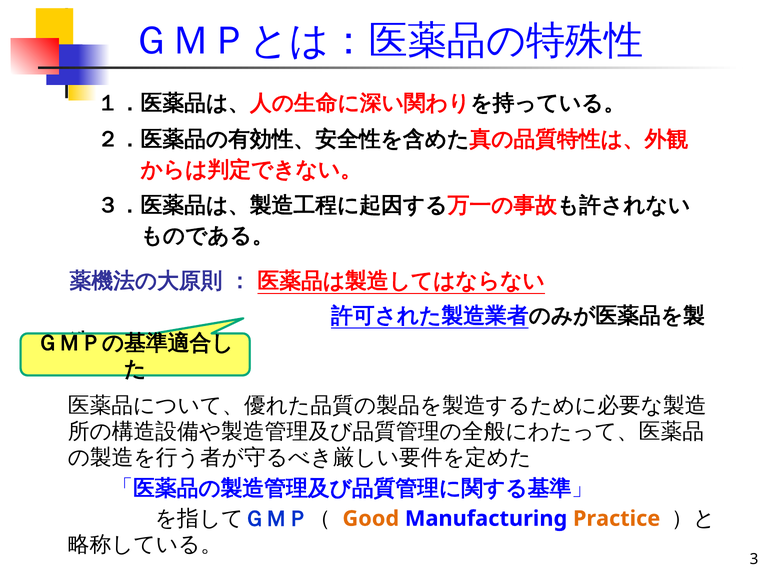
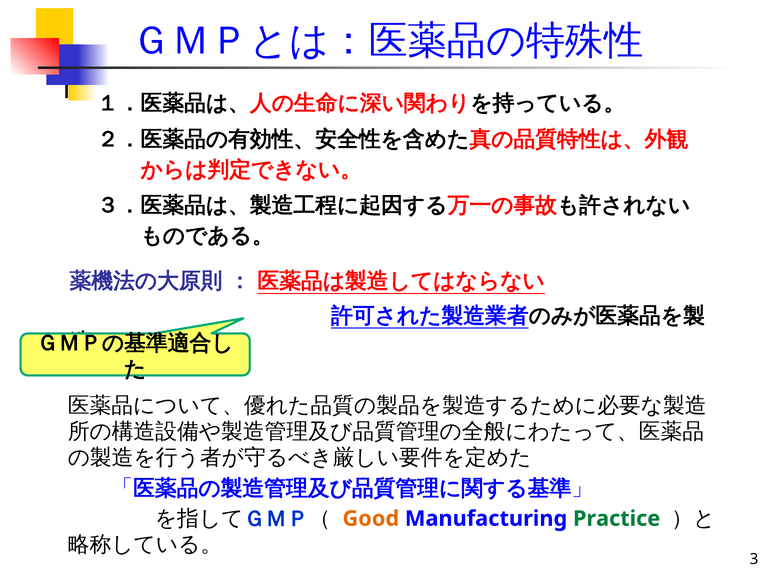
Practice colour: orange -> green
